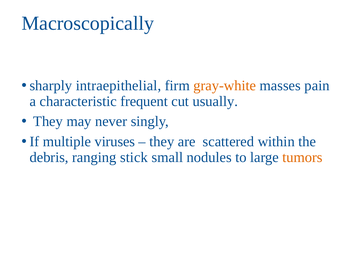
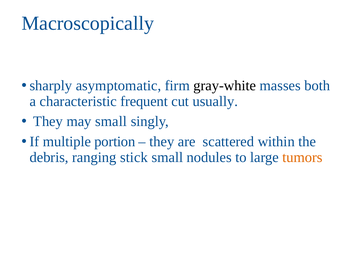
intraepithelial: intraepithelial -> asymptomatic
gray-white colour: orange -> black
pain: pain -> both
may never: never -> small
viruses: viruses -> portion
